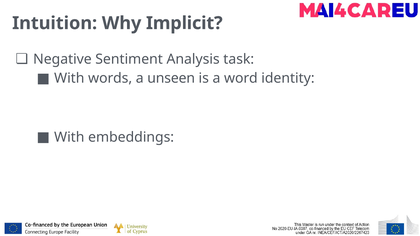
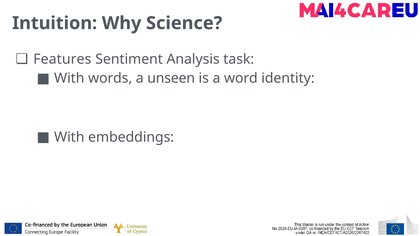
Implicit: Implicit -> Science
Negative: Negative -> Features
